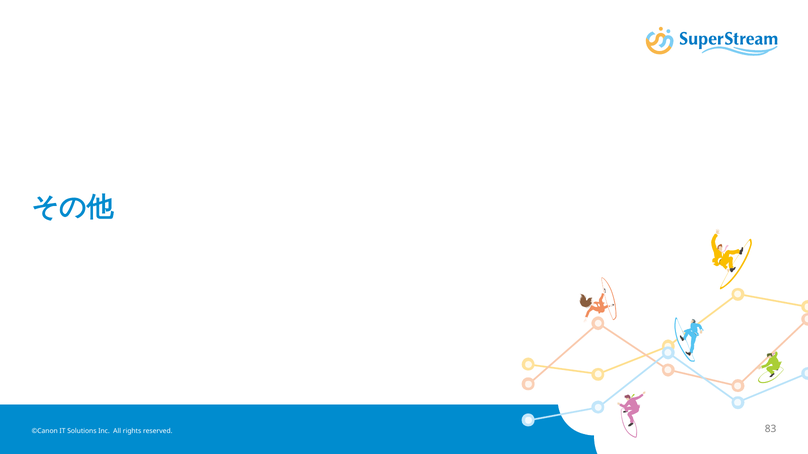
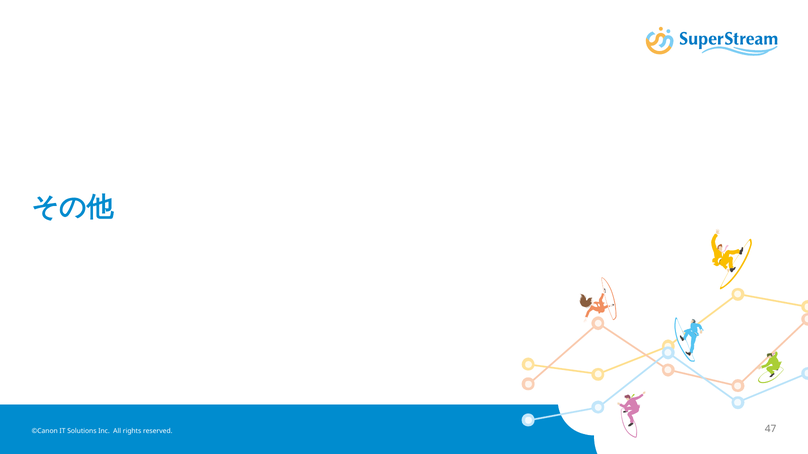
83: 83 -> 47
